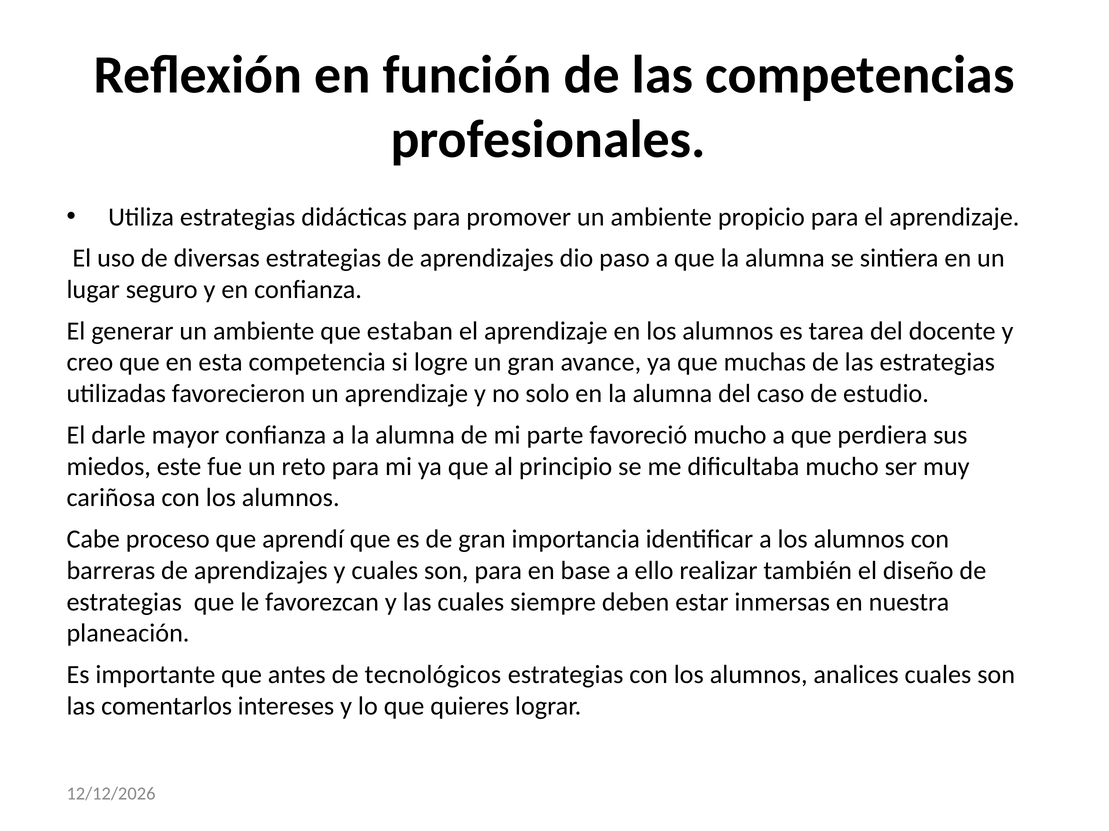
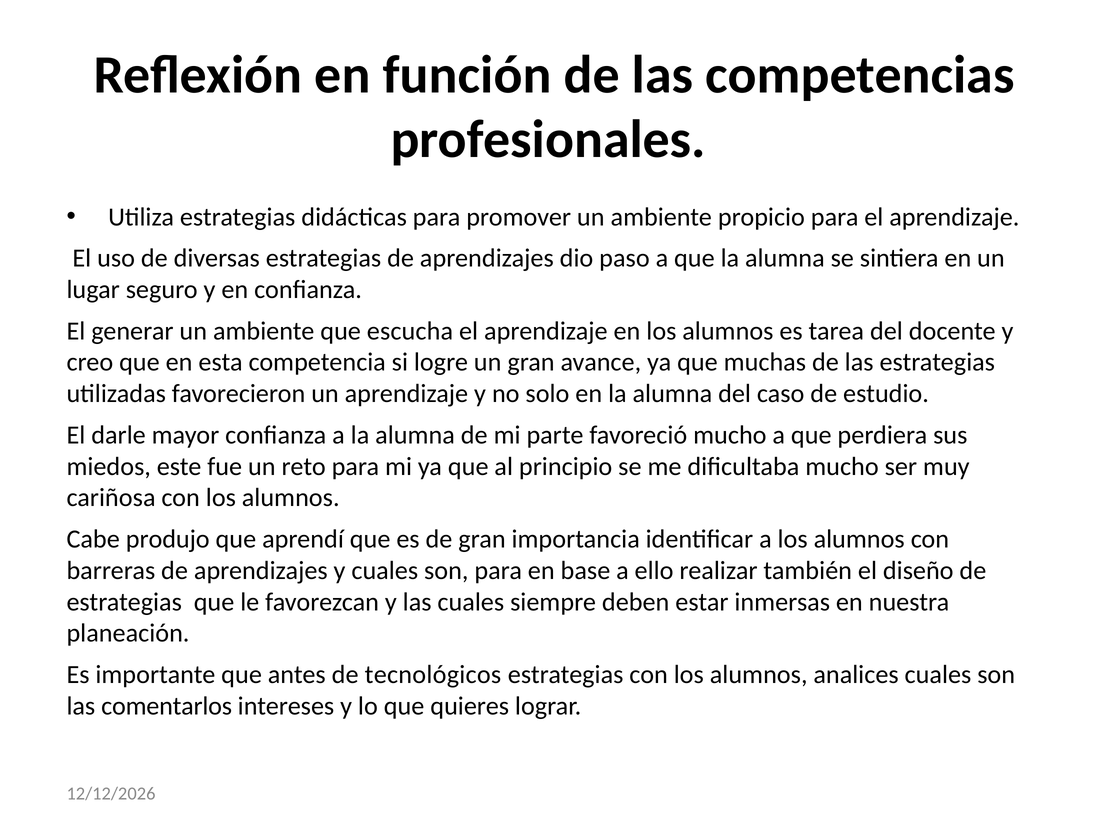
estaban: estaban -> escucha
proceso: proceso -> produjo
